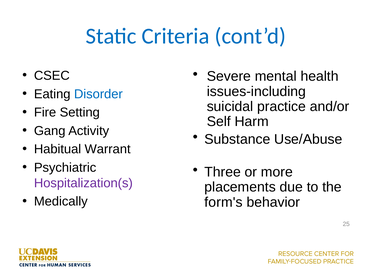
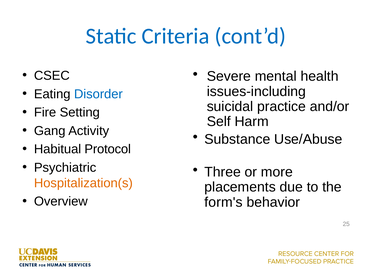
Warrant: Warrant -> Protocol
Hospitalization(s colour: purple -> orange
Medically: Medically -> Overview
